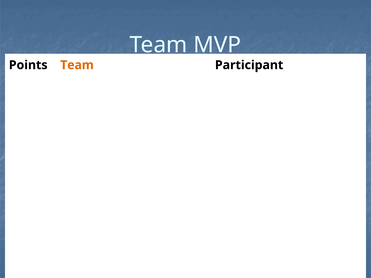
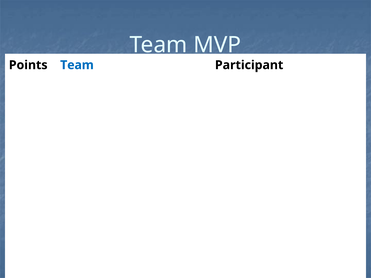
Team at (77, 65) colour: orange -> blue
